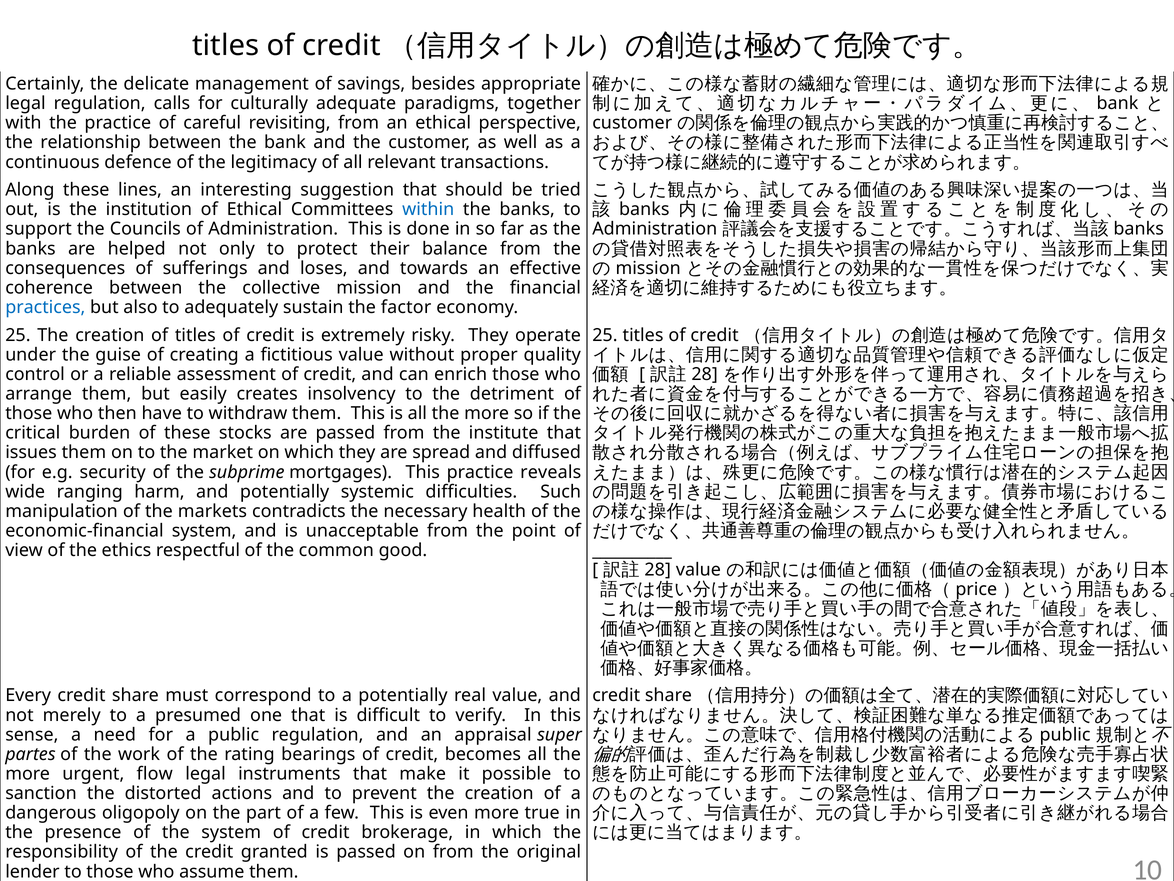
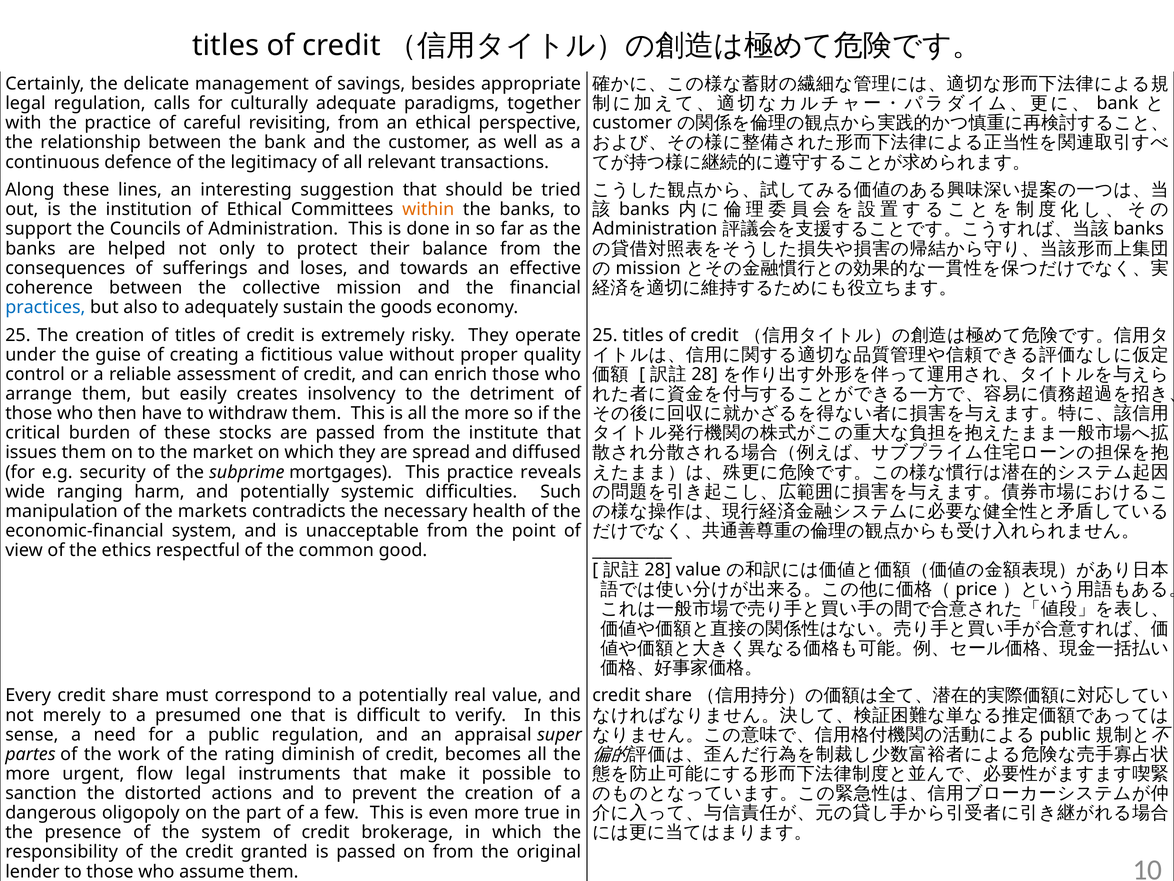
within colour: blue -> orange
factor: factor -> goods
bearings: bearings -> diminish
